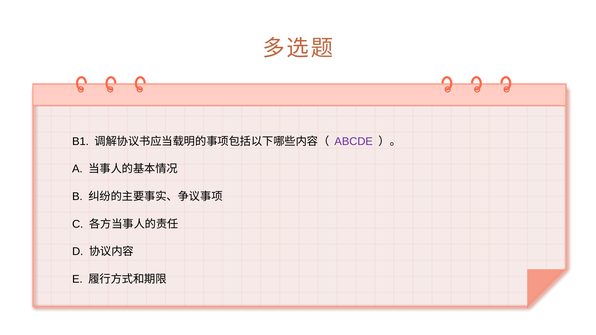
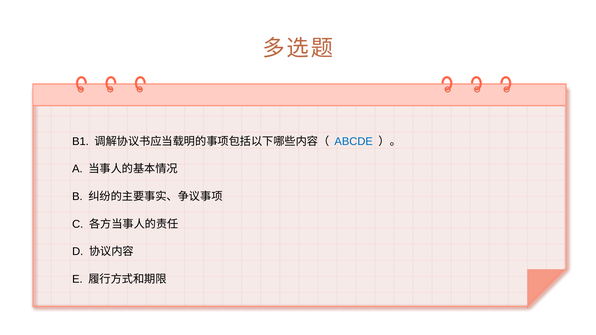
ABCDE colour: purple -> blue
